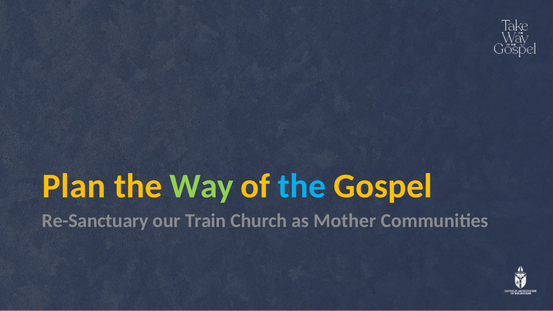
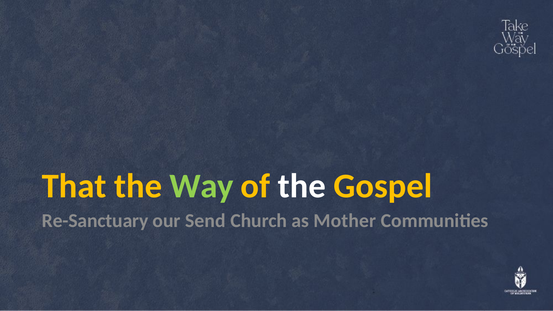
Plan: Plan -> That
the at (302, 186) colour: light blue -> white
Train: Train -> Send
